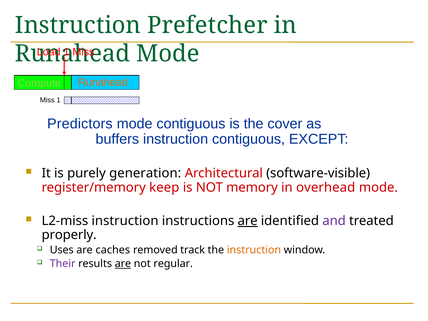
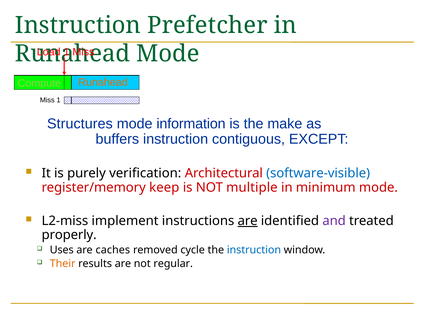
Predictors: Predictors -> Structures
mode contiguous: contiguous -> information
cover: cover -> make
generation: generation -> verification
software-visible colour: black -> blue
memory: memory -> multiple
overhead: overhead -> minimum
L2-miss instruction: instruction -> implement
track: track -> cycle
instruction at (254, 250) colour: orange -> blue
Their colour: purple -> orange
are at (123, 264) underline: present -> none
